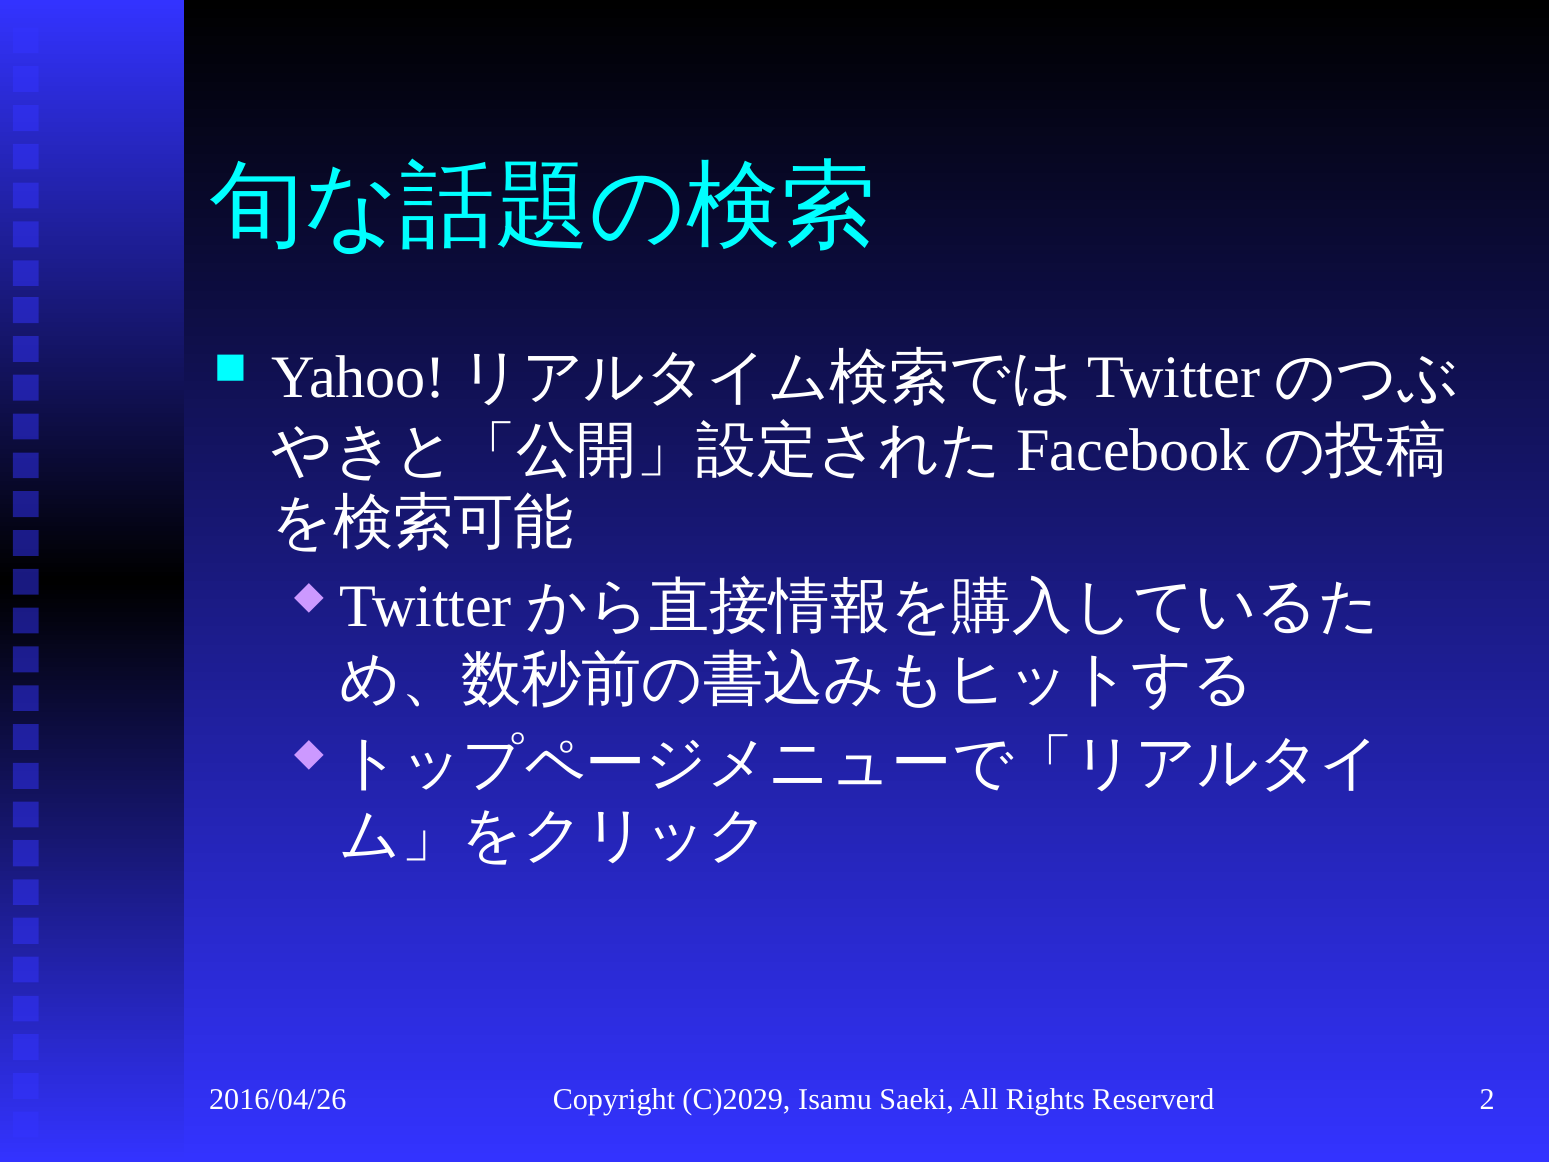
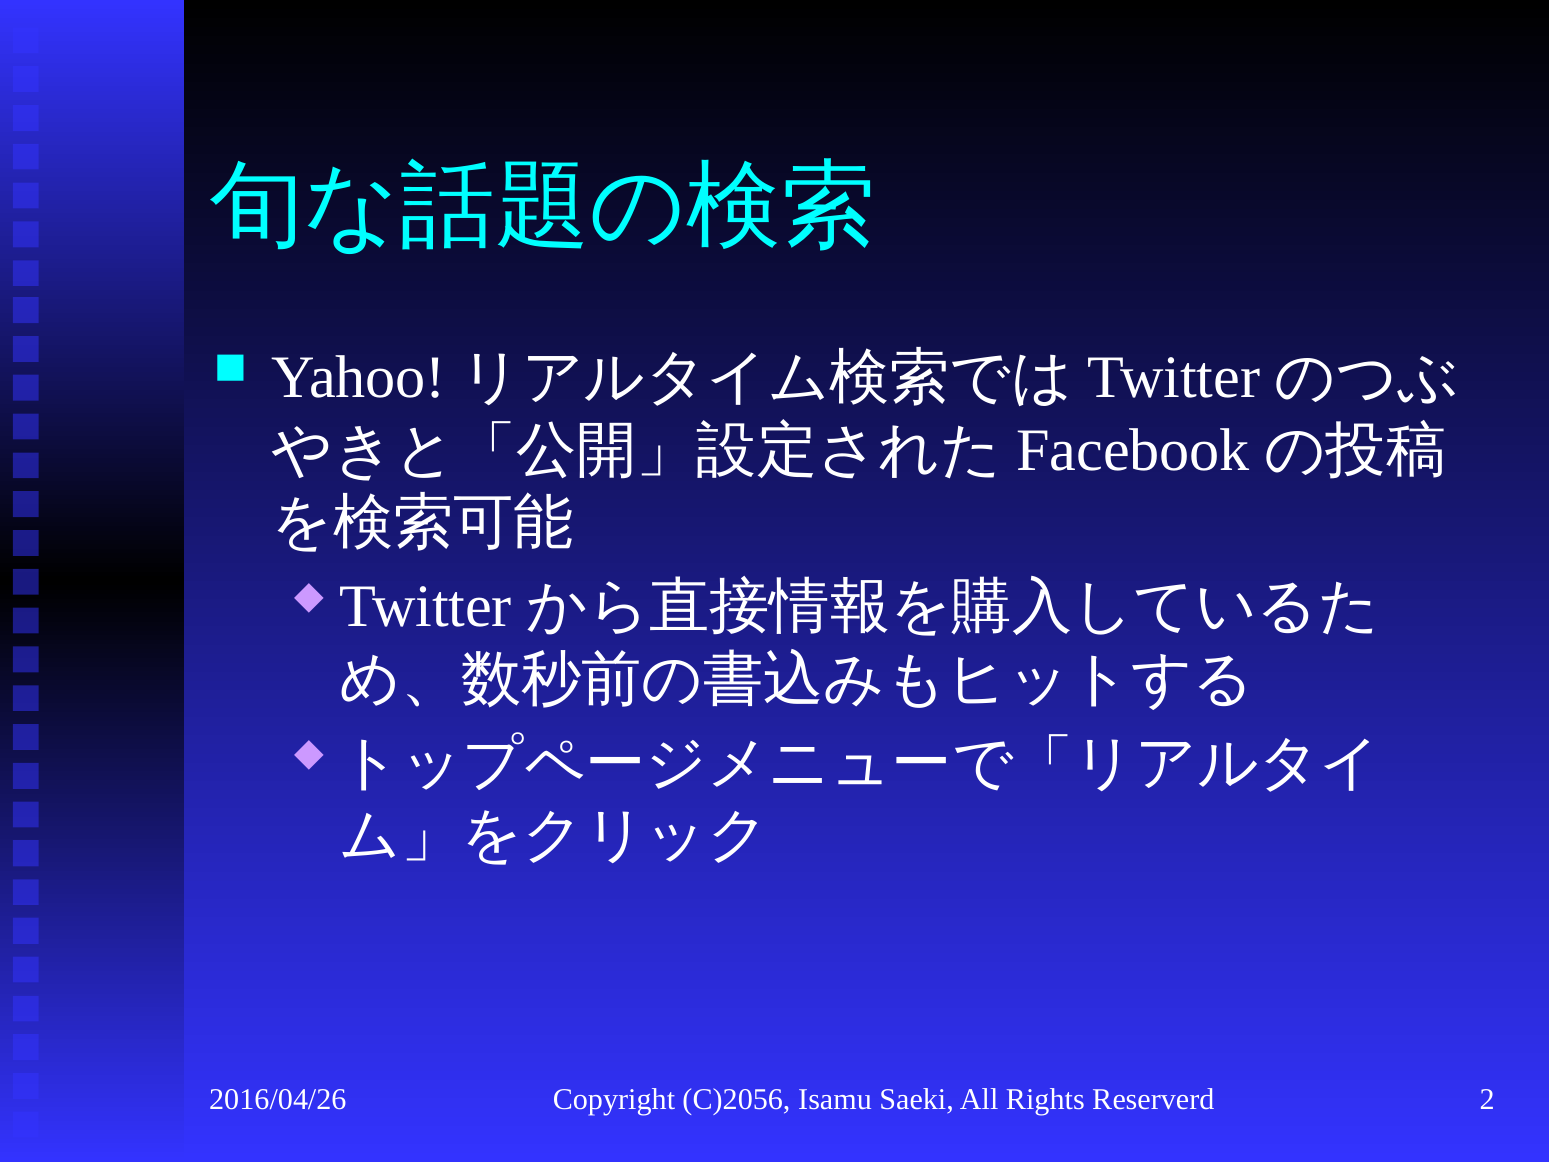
C)2029: C)2029 -> C)2056
